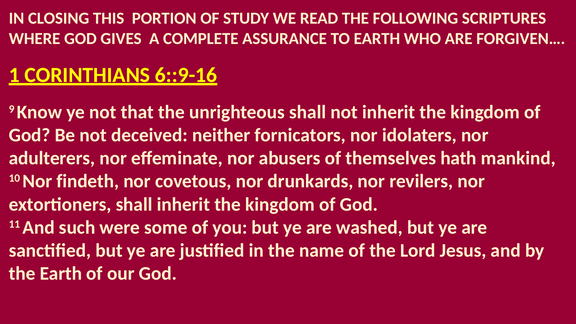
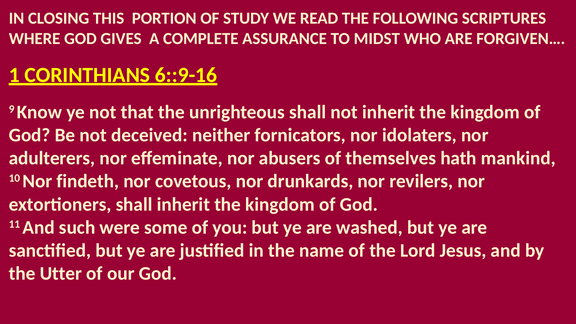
TO EARTH: EARTH -> MIDST
the Earth: Earth -> Utter
